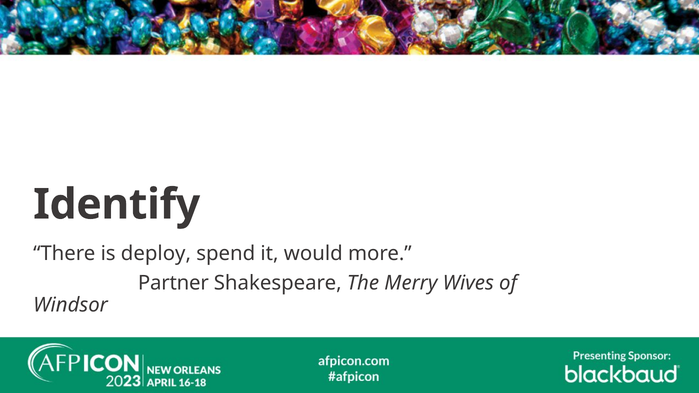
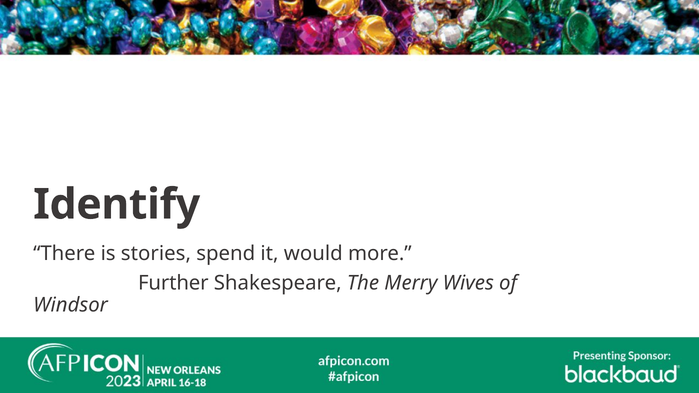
deploy: deploy -> stories
Partner: Partner -> Further
